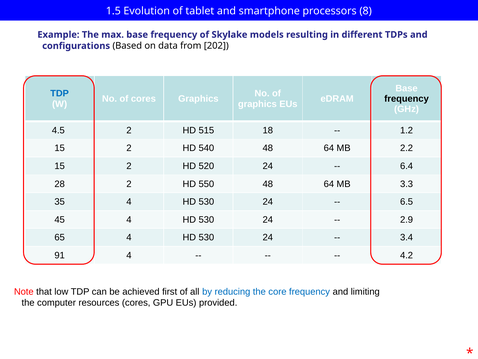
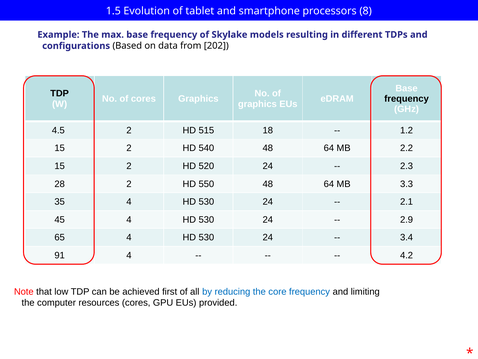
TDP at (60, 93) colour: blue -> black
6.4: 6.4 -> 2.3
6.5: 6.5 -> 2.1
